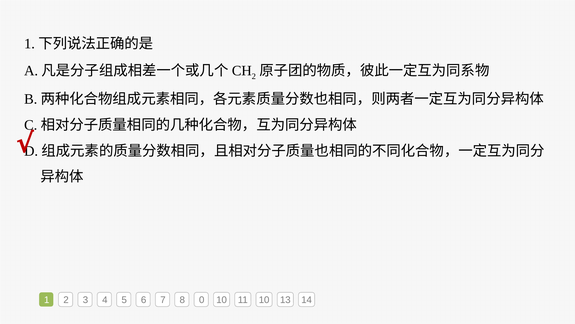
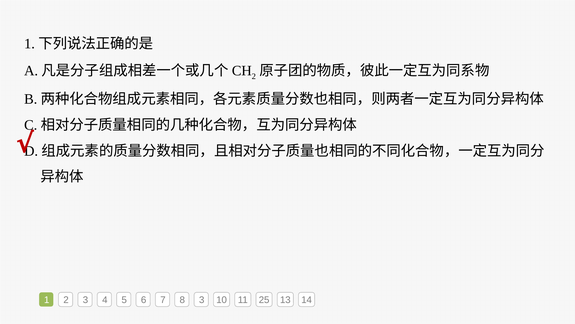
8 0: 0 -> 3
11 10: 10 -> 25
